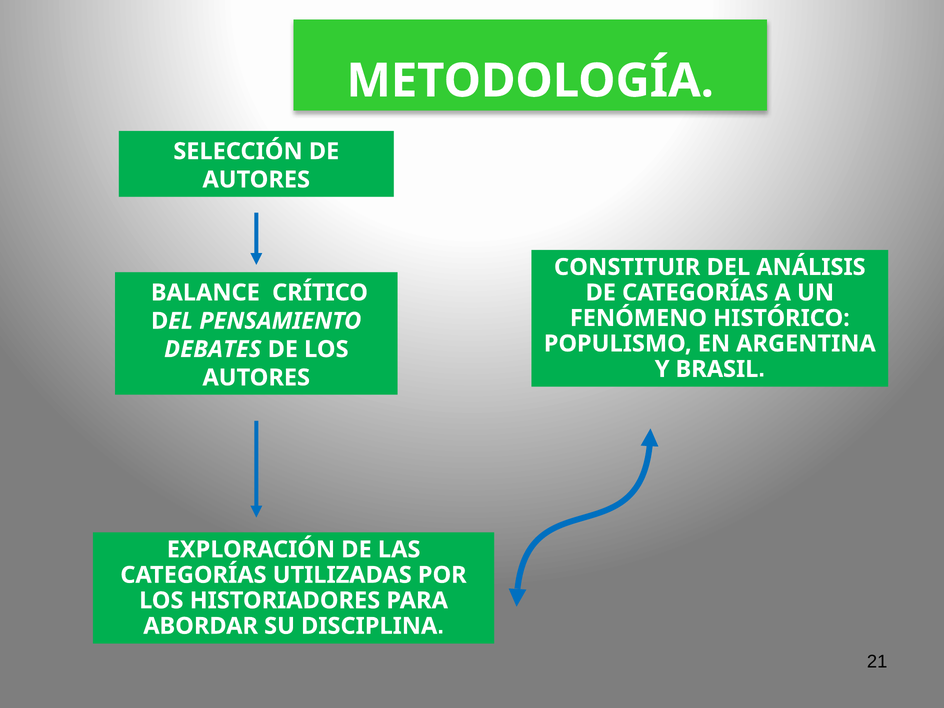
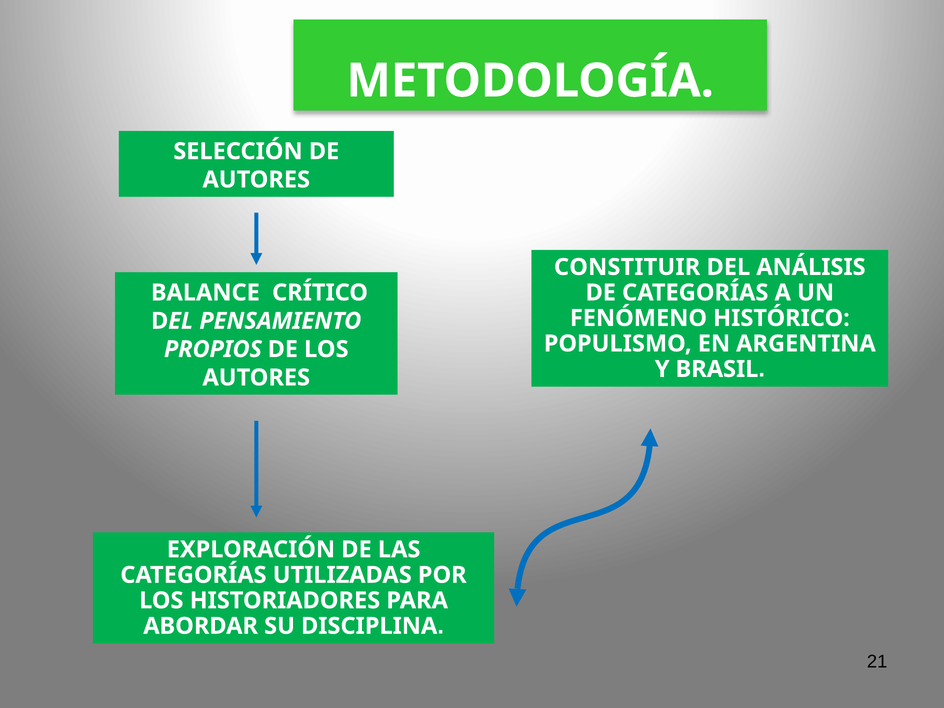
DEBATES: DEBATES -> PROPIOS
